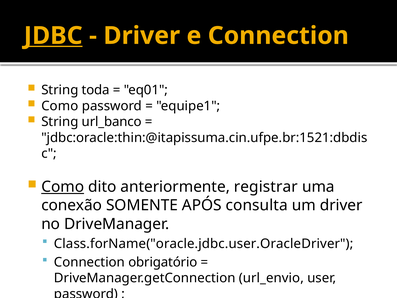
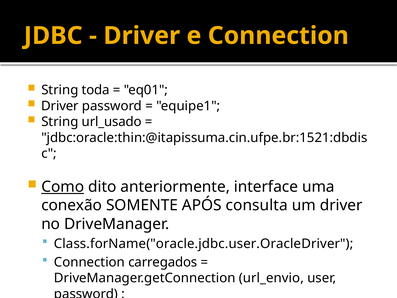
JDBC underline: present -> none
Como at (60, 106): Como -> Driver
url_banco: url_banco -> url_usado
registrar: registrar -> interface
obrigatório: obrigatório -> carregados
